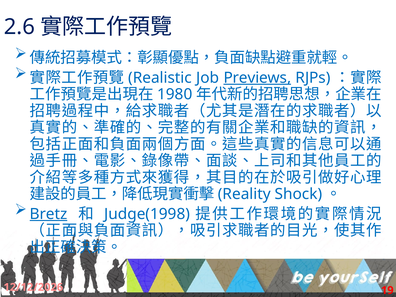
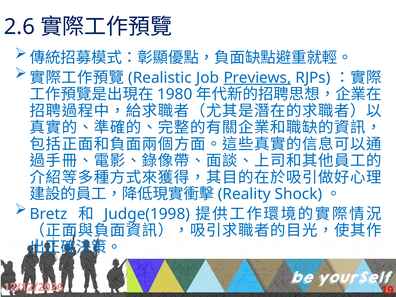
Bretz underline: present -> none
